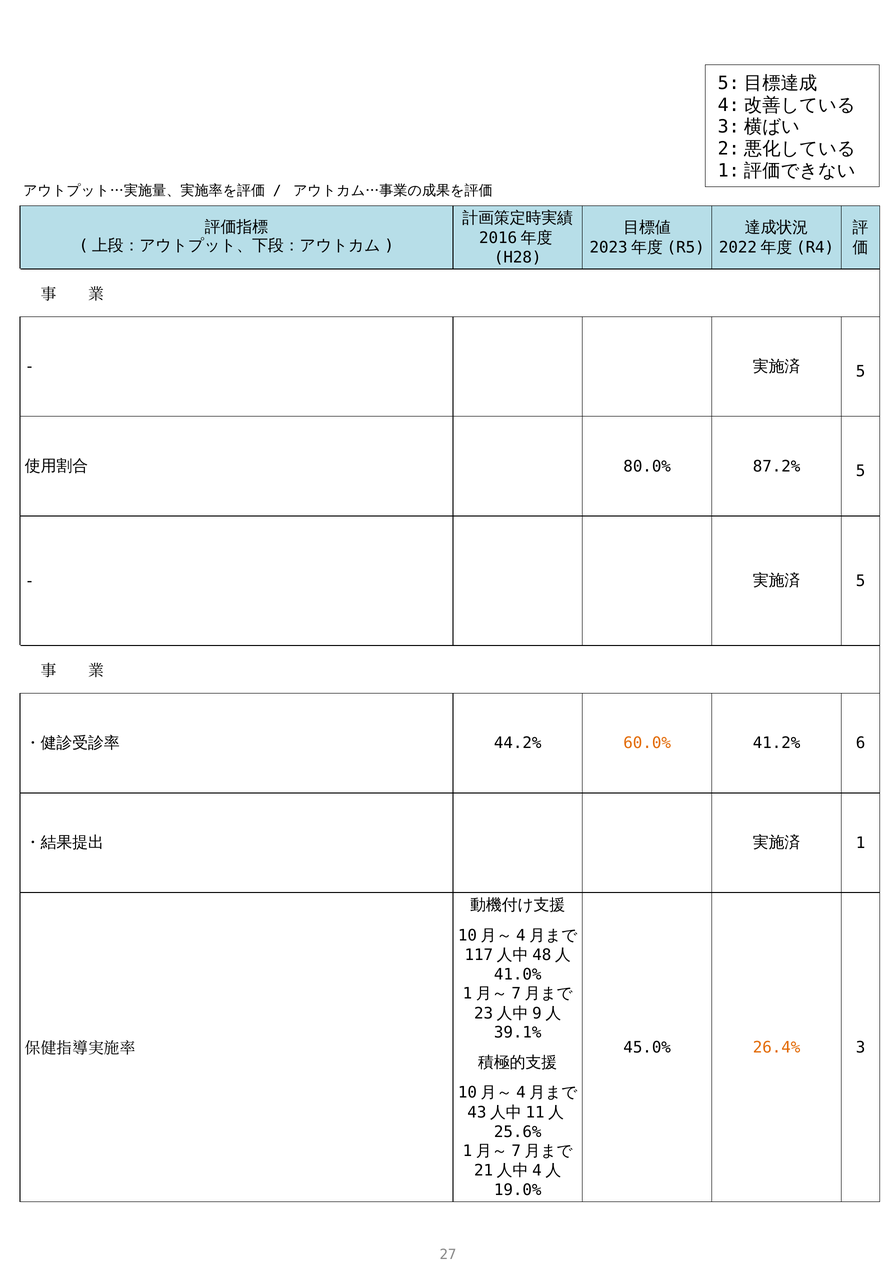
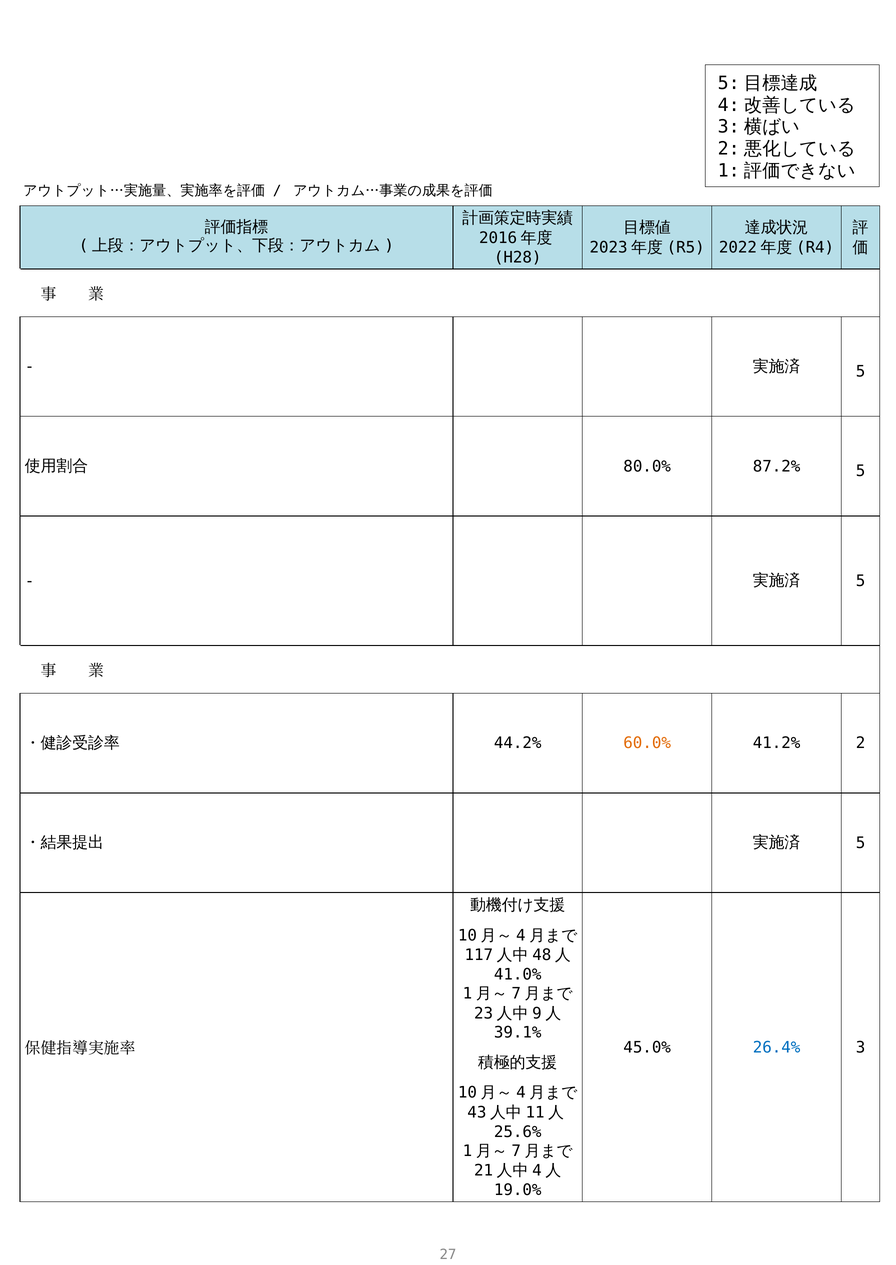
6: 6 -> 2
1 at (861, 842): 1 -> 5
26.4% colour: orange -> blue
